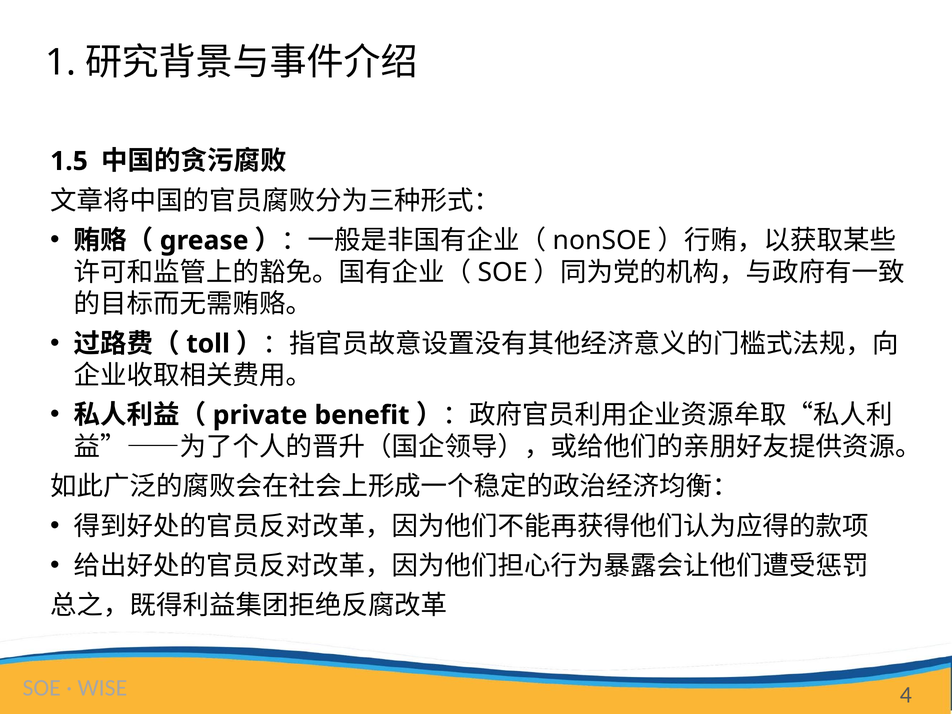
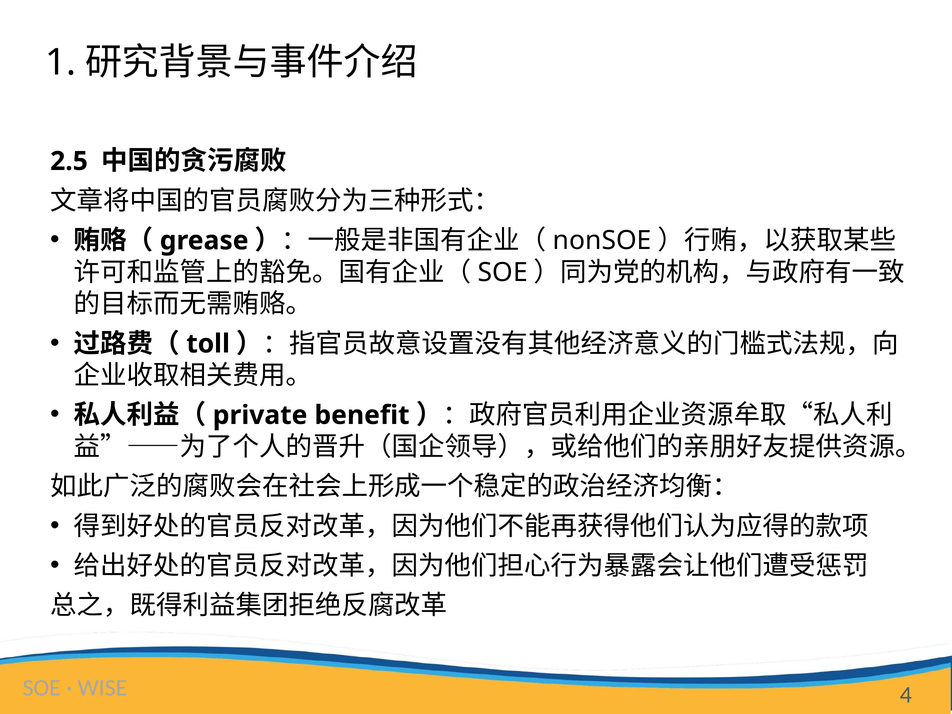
1.5: 1.5 -> 2.5
